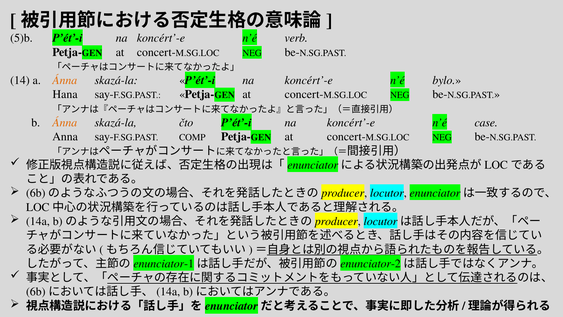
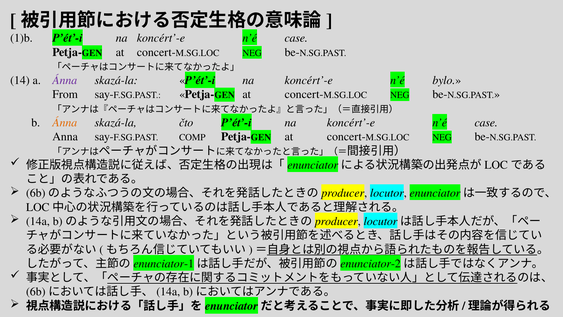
5)b: 5)b -> 1)b
verb at (296, 38): verb -> case
Ánna at (65, 80) colour: orange -> purple
Hana: Hana -> From
